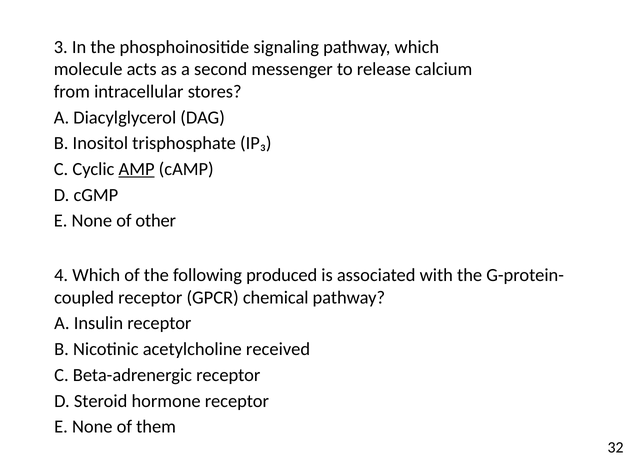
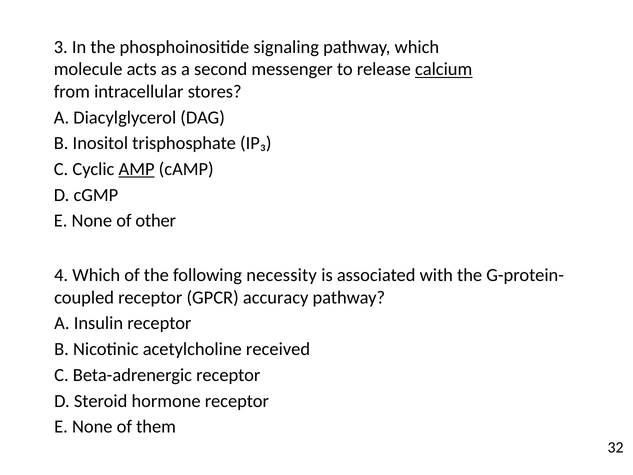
calcium underline: none -> present
produced: produced -> necessity
chemical: chemical -> accuracy
